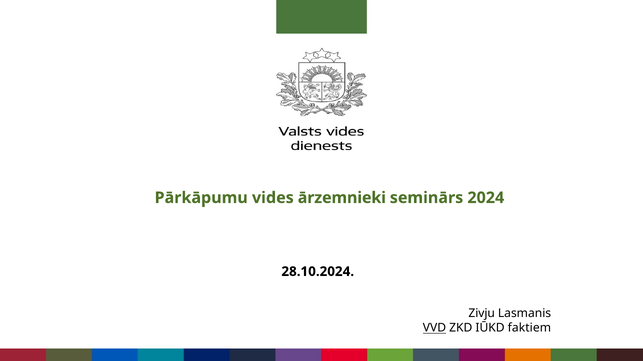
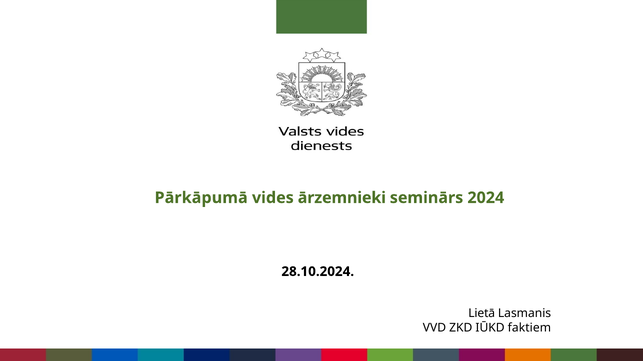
Pārkāpumu: Pārkāpumu -> Pārkāpumā
Zivju: Zivju -> Lietā
VVD underline: present -> none
